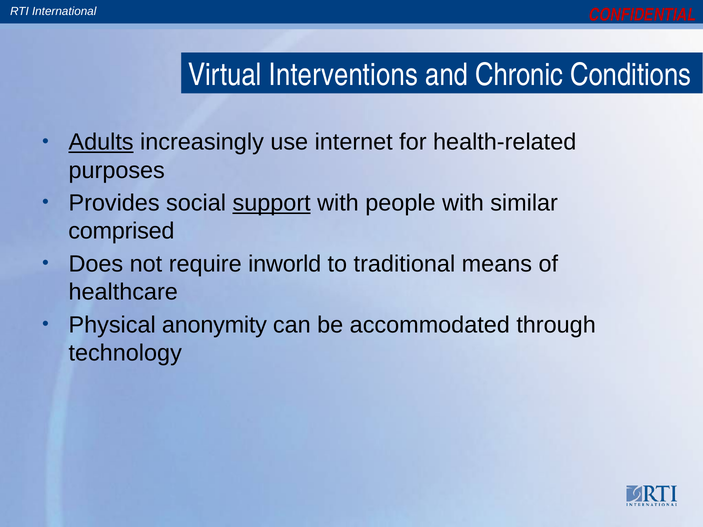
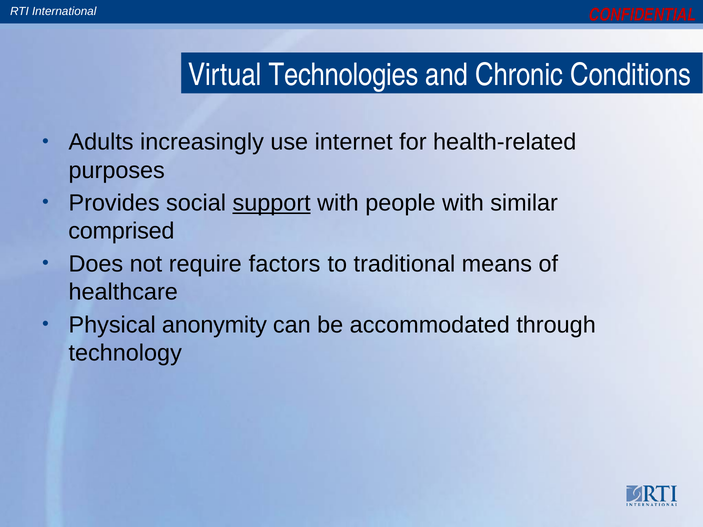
Interventions: Interventions -> Technologies
Adults underline: present -> none
inworld: inworld -> factors
